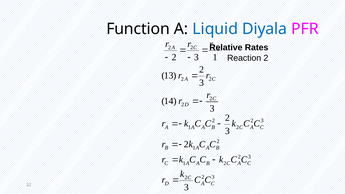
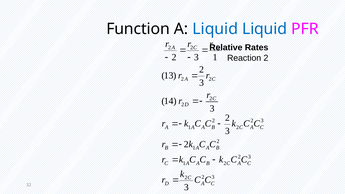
Liquid Diyala: Diyala -> Liquid
